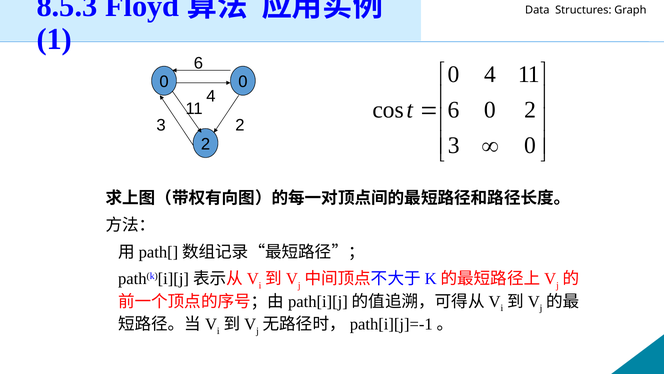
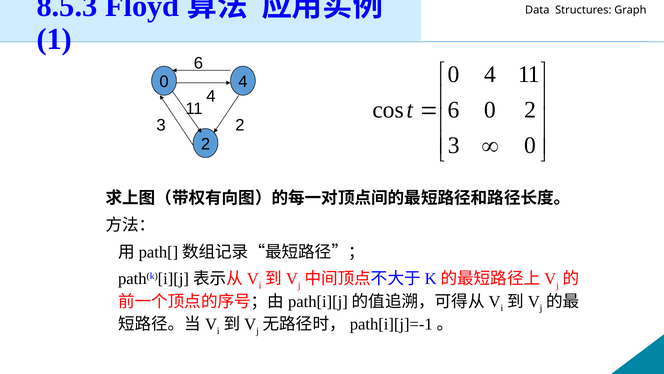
0 0: 0 -> 4
